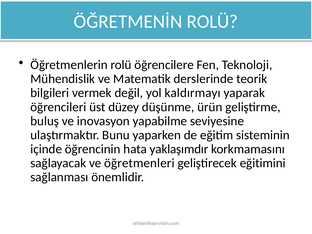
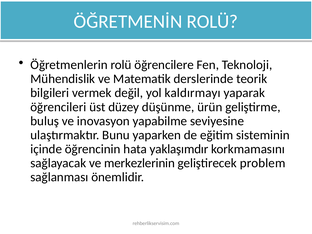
öğretmenleri: öğretmenleri -> merkezlerinin
eğitimini: eğitimini -> problem
